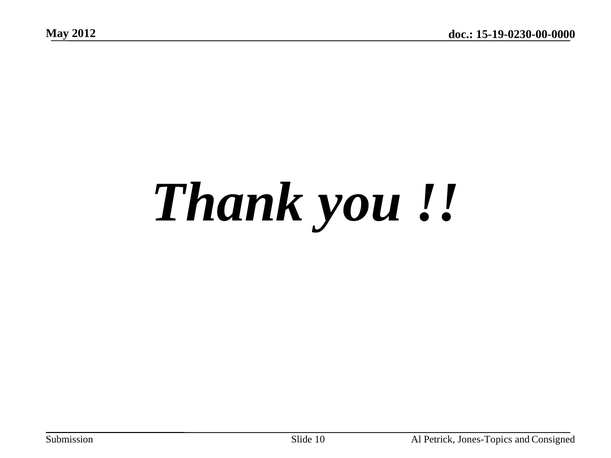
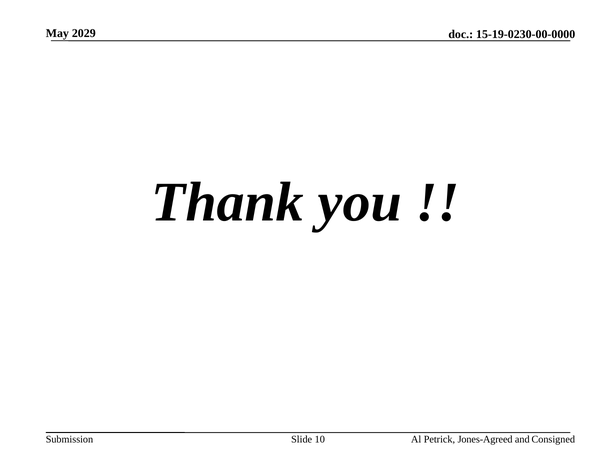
2012: 2012 -> 2029
Jones-Topics: Jones-Topics -> Jones-Agreed
